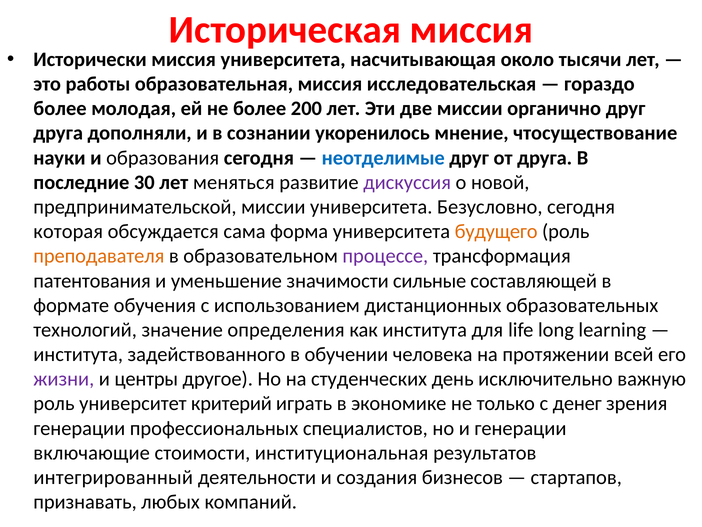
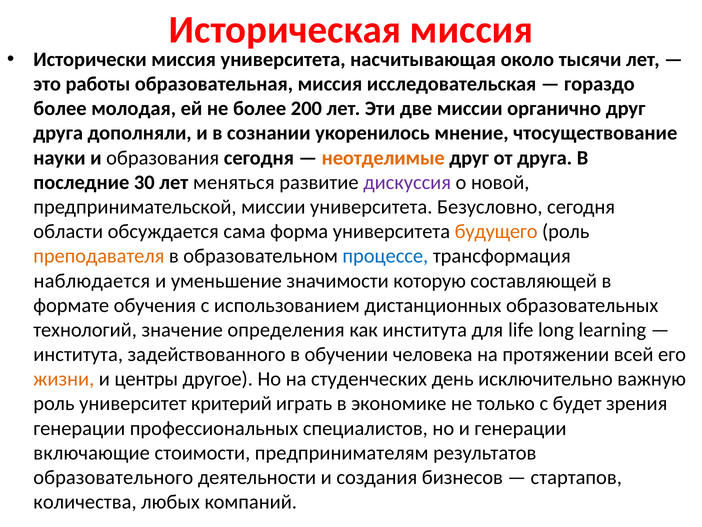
неотделимые colour: blue -> orange
которая: которая -> области
процессе colour: purple -> blue
патентования: патентования -> наблюдается
сильные: сильные -> которую
жизни colour: purple -> orange
денег: денег -> будет
институциональная: институциональная -> предпринимателям
интегрированный: интегрированный -> образовательного
признавать: признавать -> количества
